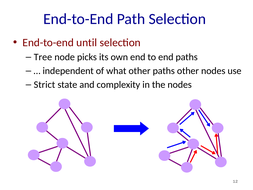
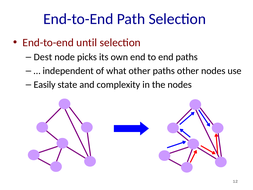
Tree: Tree -> Dest
Strict: Strict -> Easily
